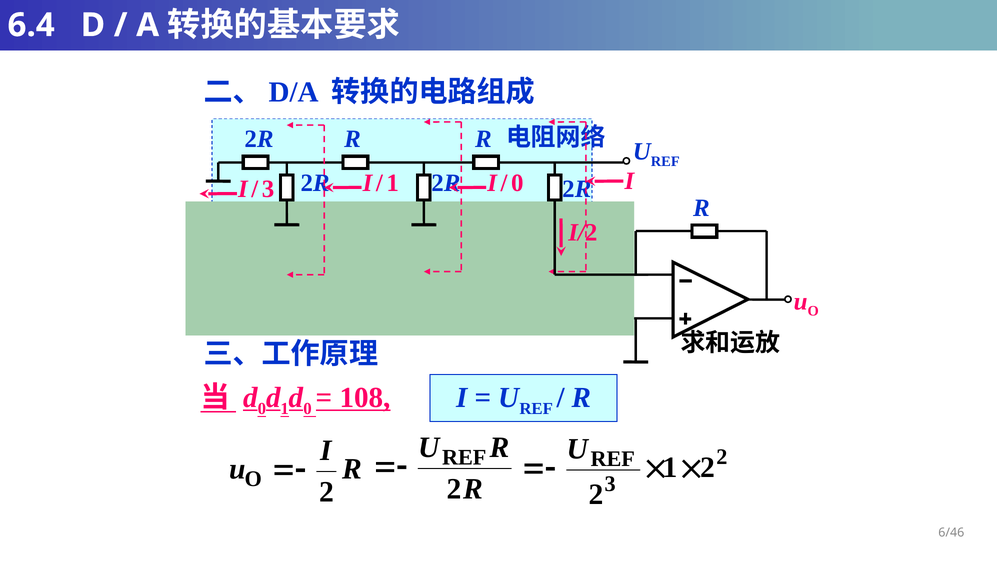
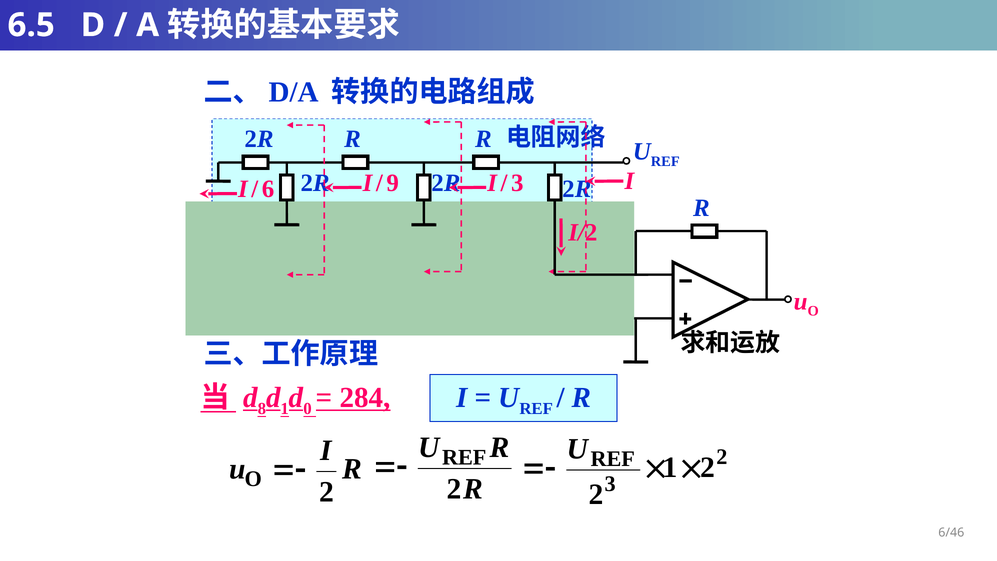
6.4: 6.4 -> 6.5
1 at (393, 183): 1 -> 9
0 at (517, 183): 0 -> 3
3 at (268, 189): 3 -> 6
0 at (262, 409): 0 -> 8
108: 108 -> 284
